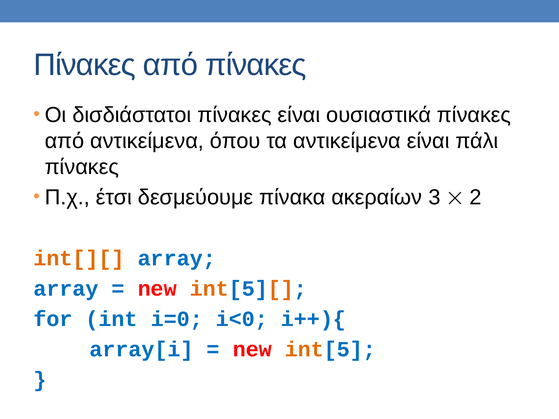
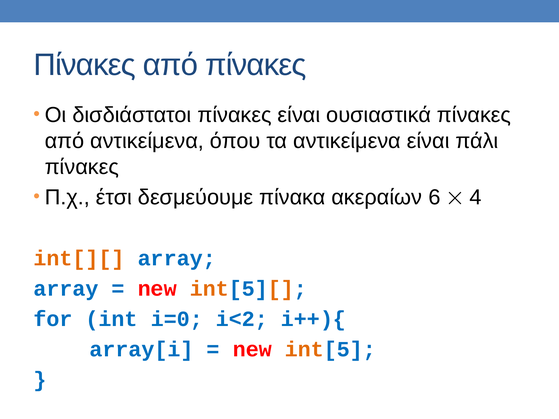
3: 3 -> 6
2: 2 -> 4
i<0: i<0 -> i<2
